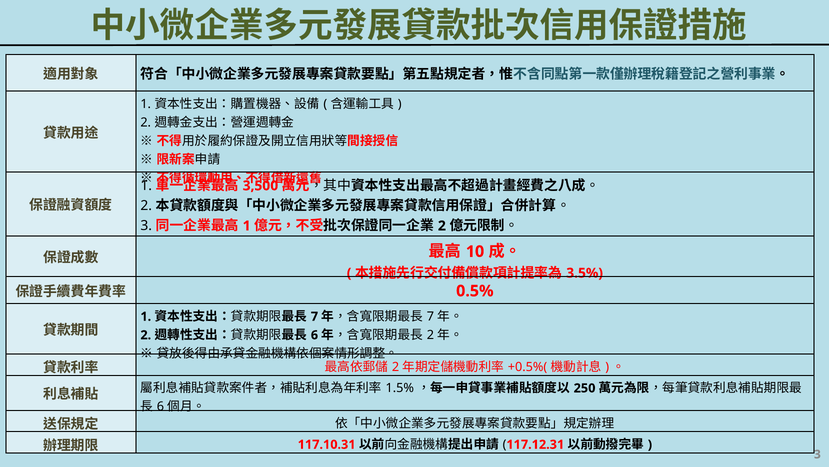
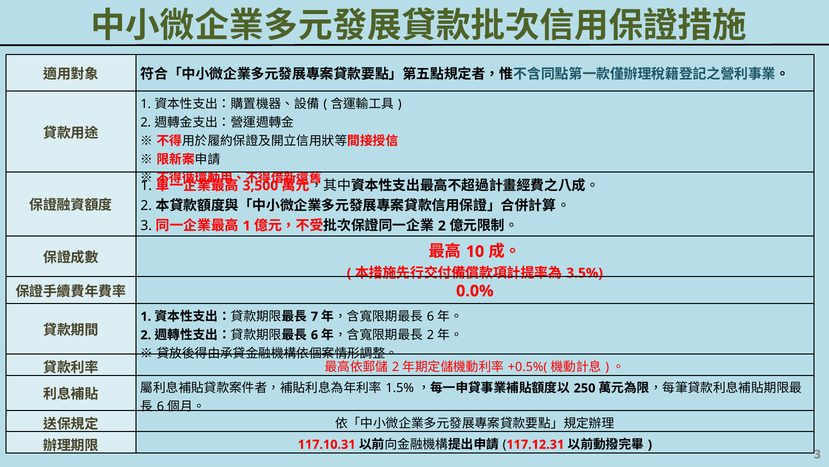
0.5%: 0.5% -> 0.0%
7 at (430, 316): 7 -> 6
